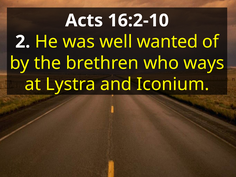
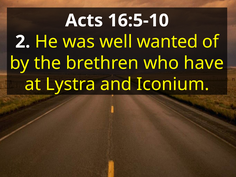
16:2-10: 16:2-10 -> 16:5-10
ways: ways -> have
